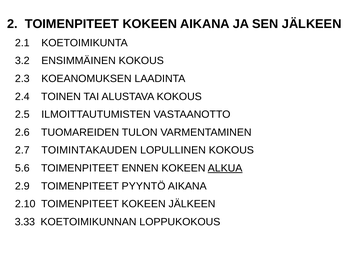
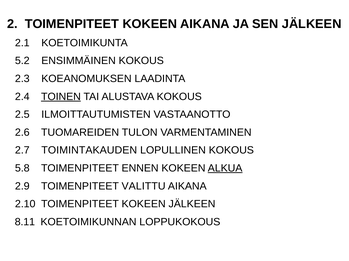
3.2: 3.2 -> 5.2
TOINEN underline: none -> present
5.6: 5.6 -> 5.8
PYYNTÖ: PYYNTÖ -> VALITTU
3.33: 3.33 -> 8.11
